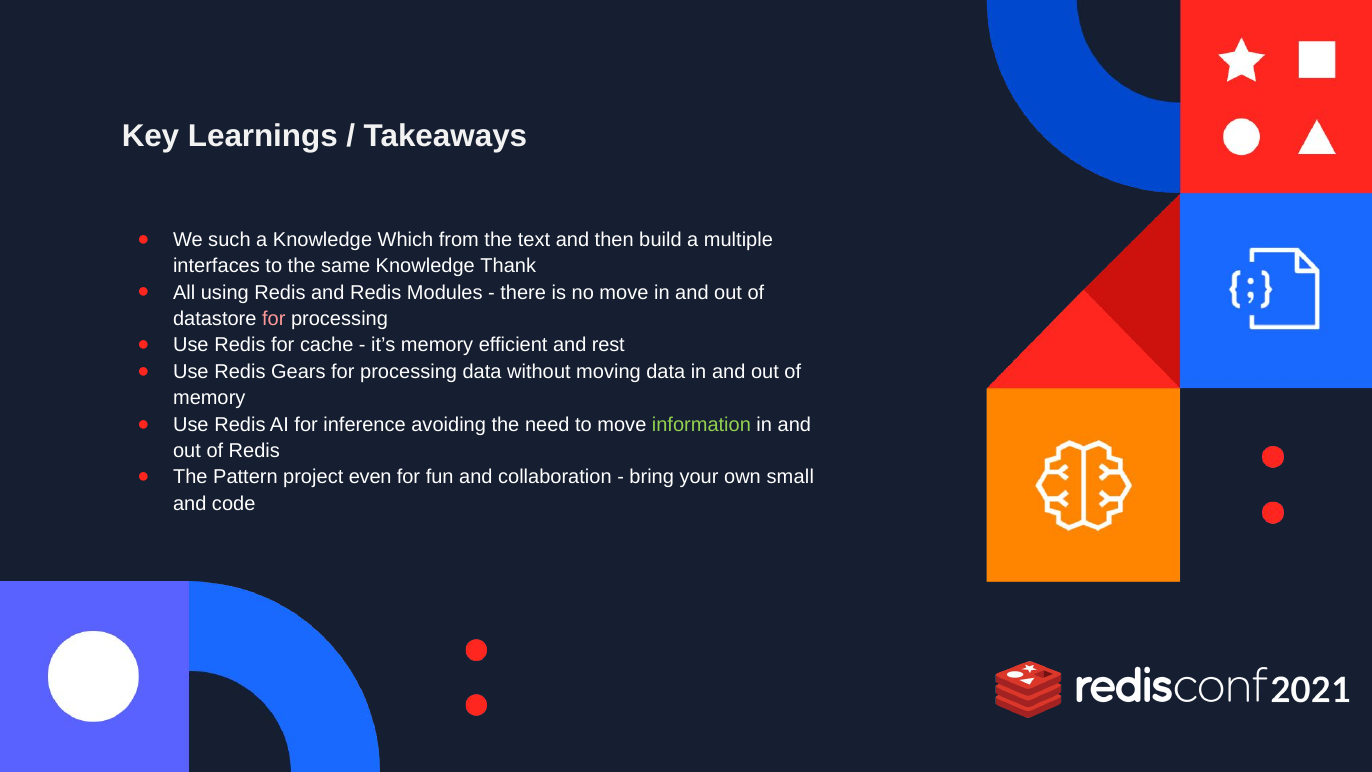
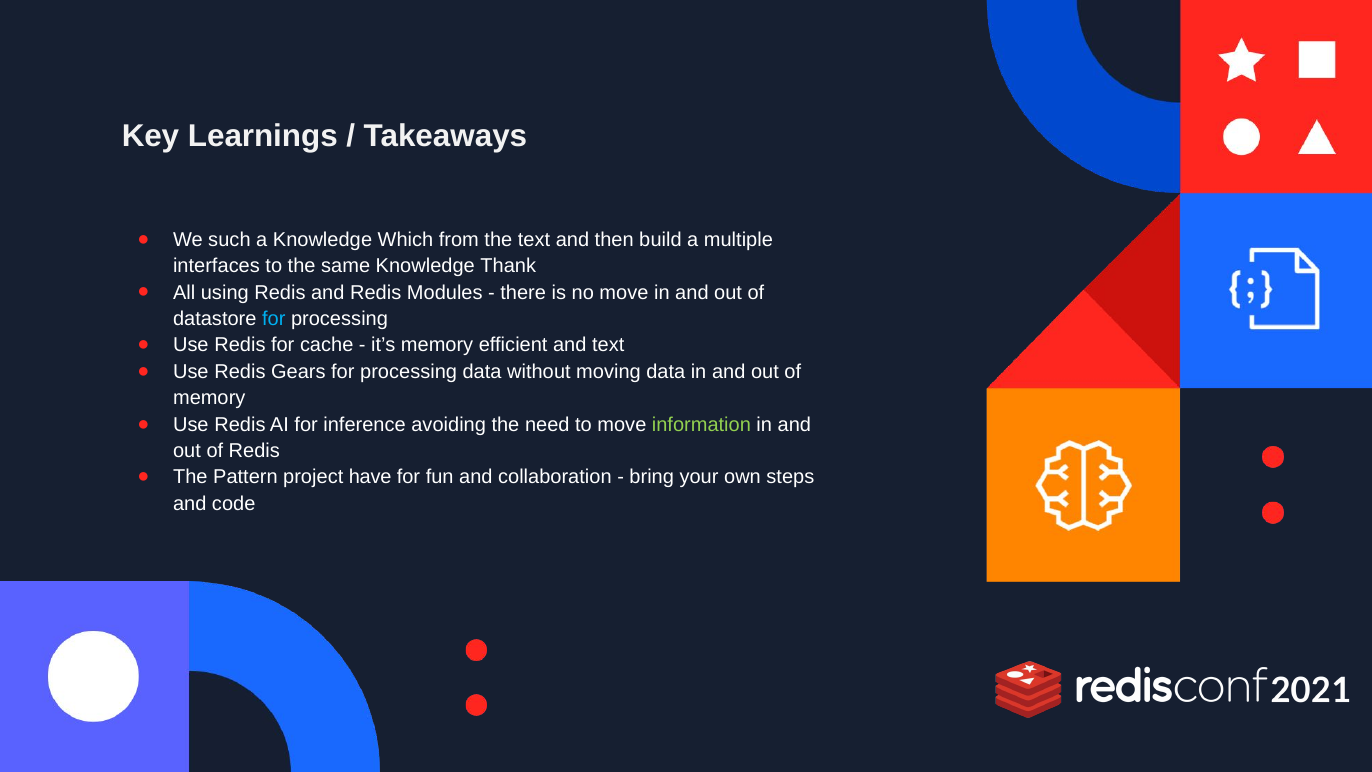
for at (274, 319) colour: pink -> light blue
and rest: rest -> text
even: even -> have
small: small -> steps
